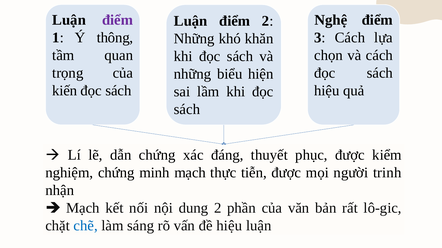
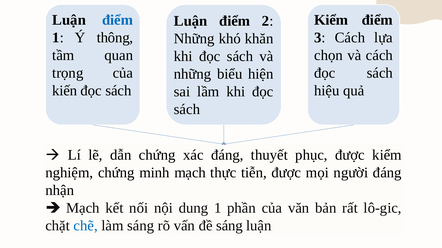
Nghệ at (331, 20): Nghệ -> Kiểm
điểm at (118, 20) colour: purple -> blue
người trinh: trinh -> đáng
dung 2: 2 -> 1
đề hiệu: hiệu -> sáng
